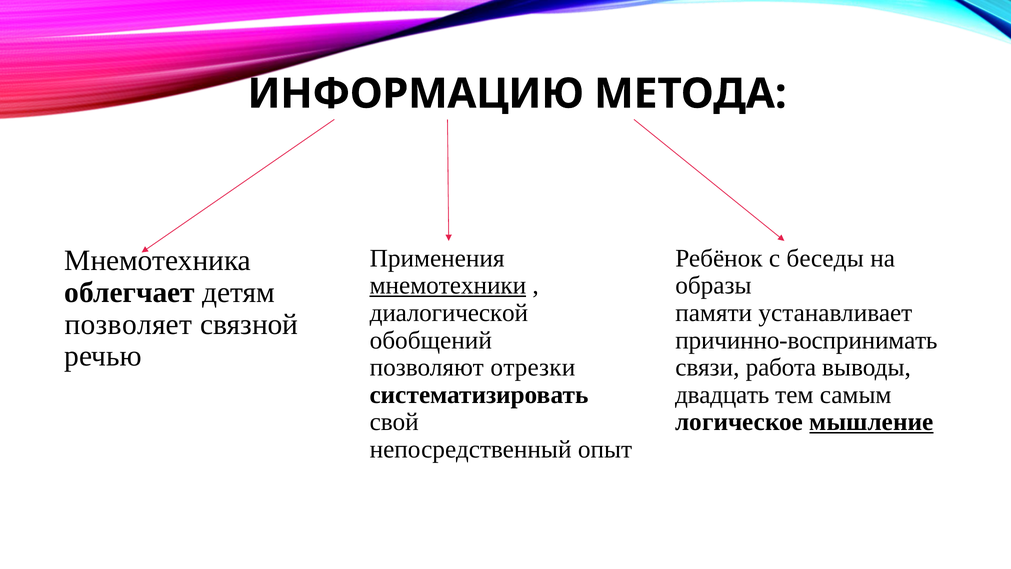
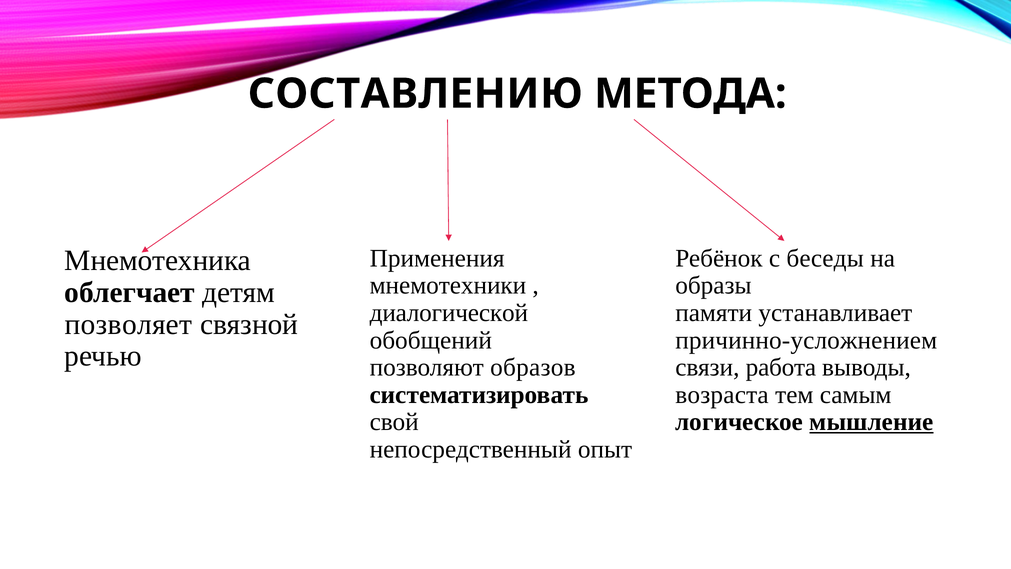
ИНФОРМАЦИЮ: ИНФОРМАЦИЮ -> СОСТАВЛЕНИЮ
мнемотехники underline: present -> none
причинно-воспринимать: причинно-воспринимать -> причинно-усложнением
отрезки: отрезки -> образов
двадцать: двадцать -> возраста
